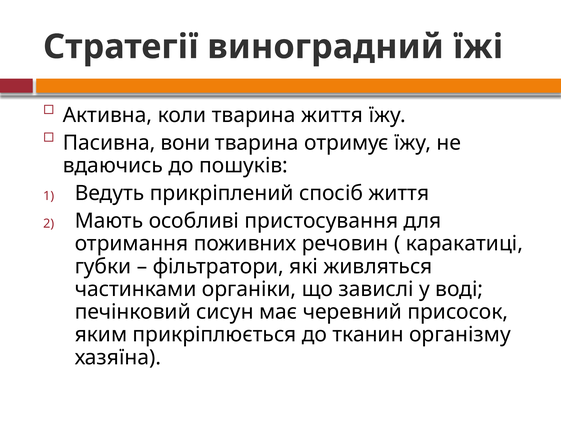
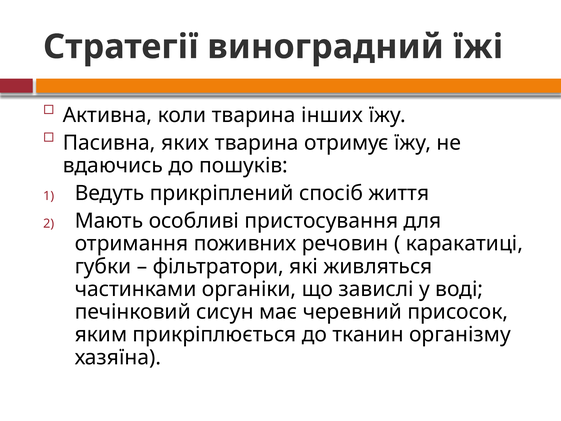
тварина життя: життя -> інших
вони: вони -> яких
